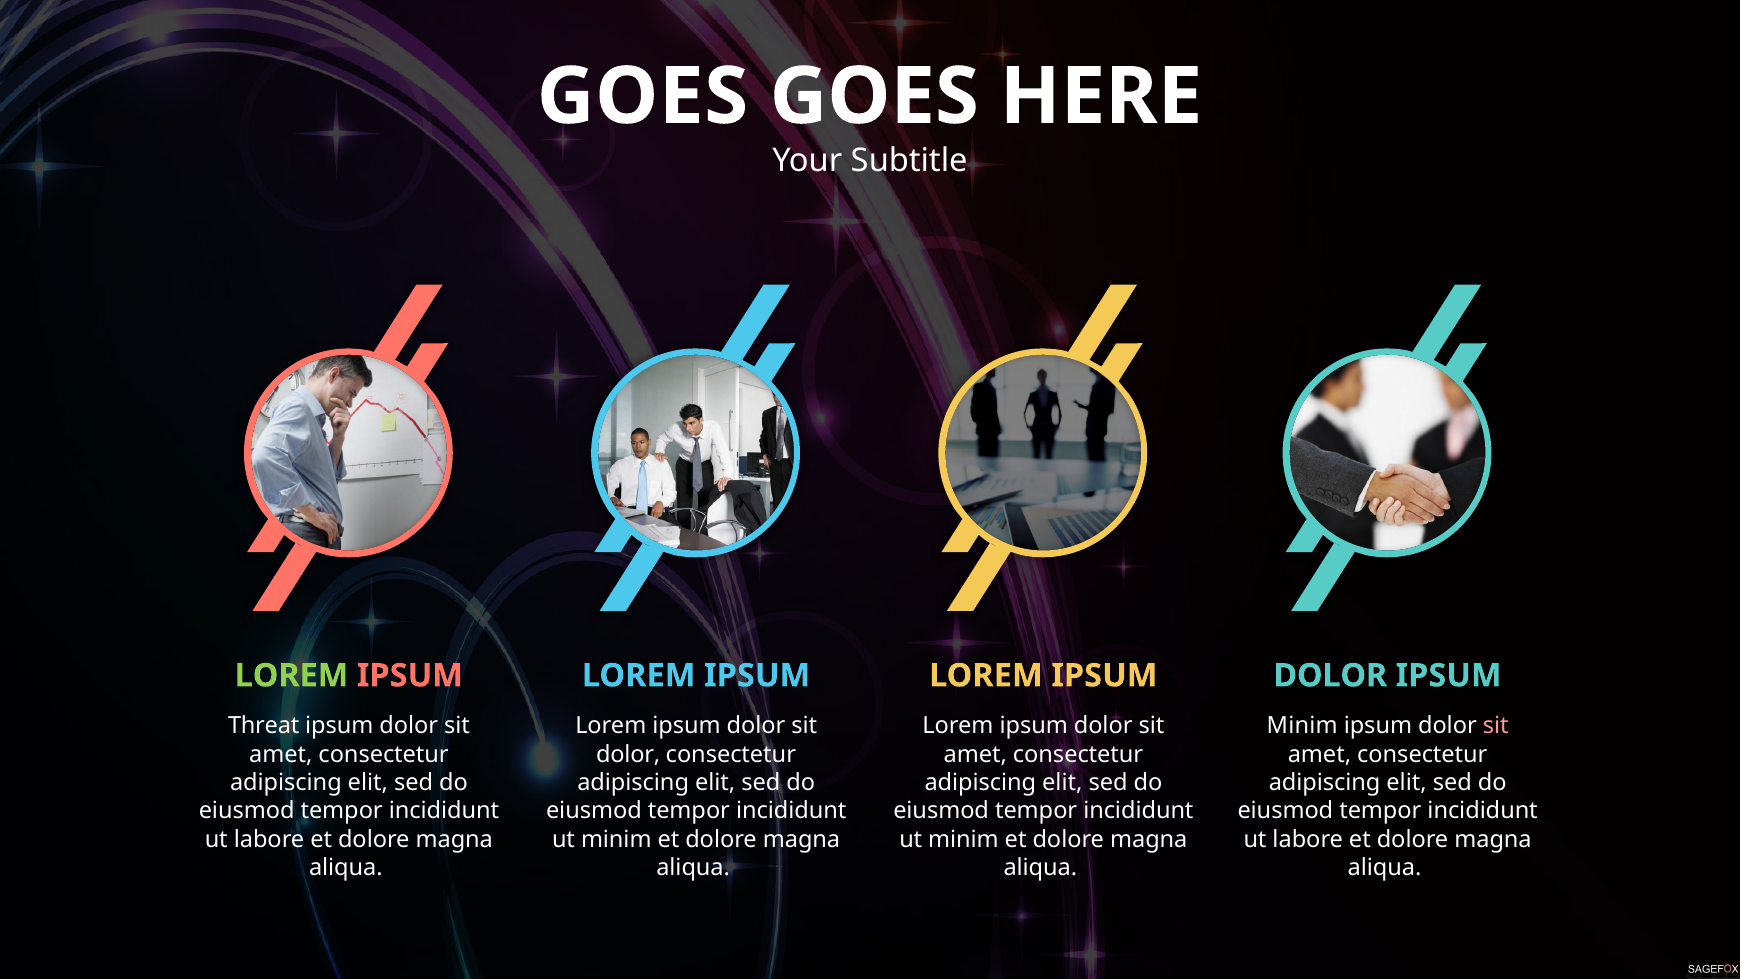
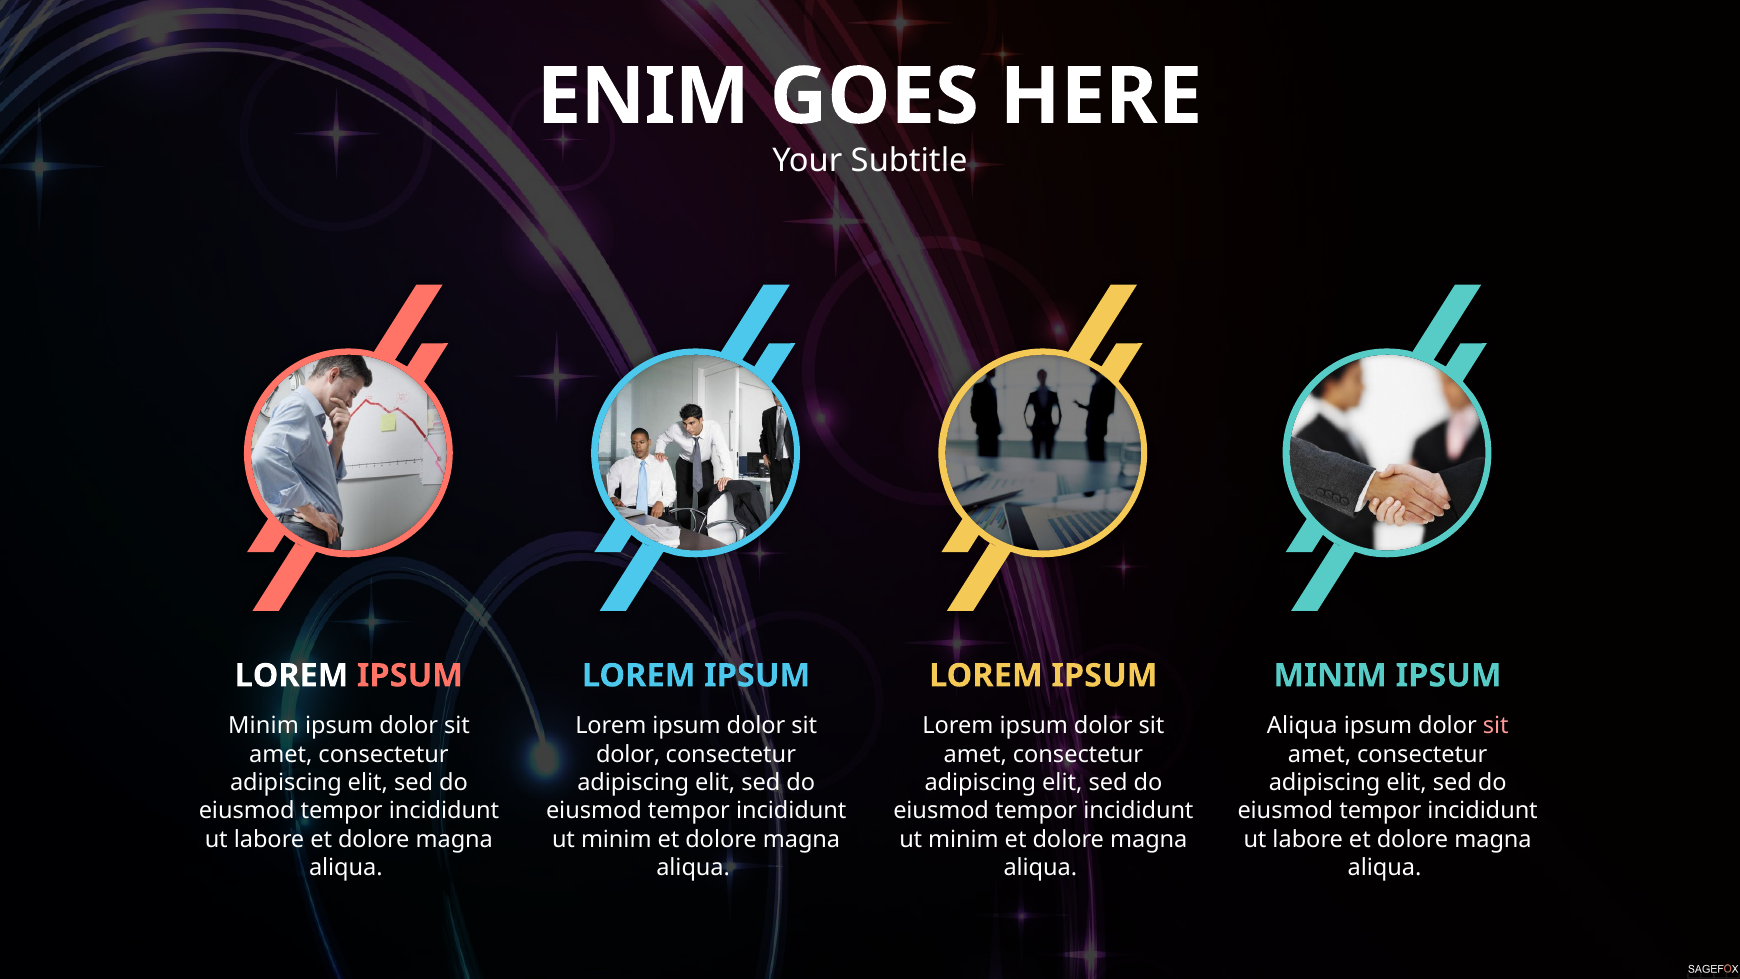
GOES at (643, 97): GOES -> ENIM
LOREM at (292, 675) colour: light green -> white
DOLOR at (1330, 675): DOLOR -> MINIM
Threat at (264, 726): Threat -> Minim
Minim at (1302, 726): Minim -> Aliqua
